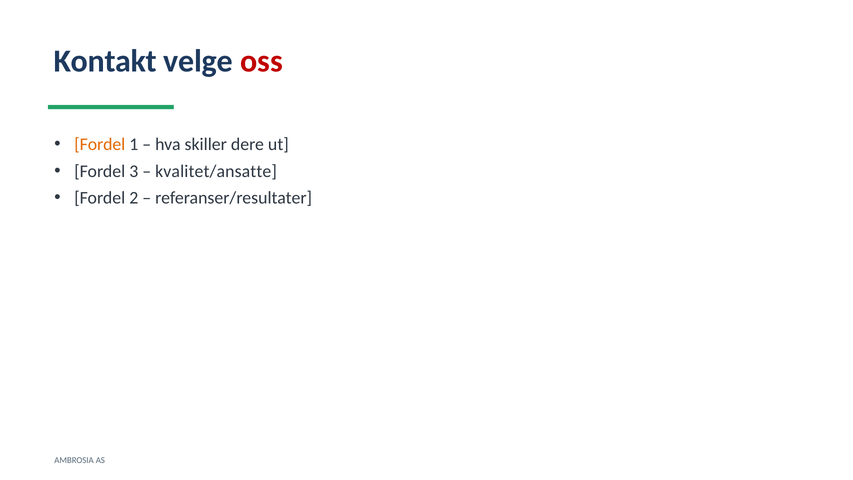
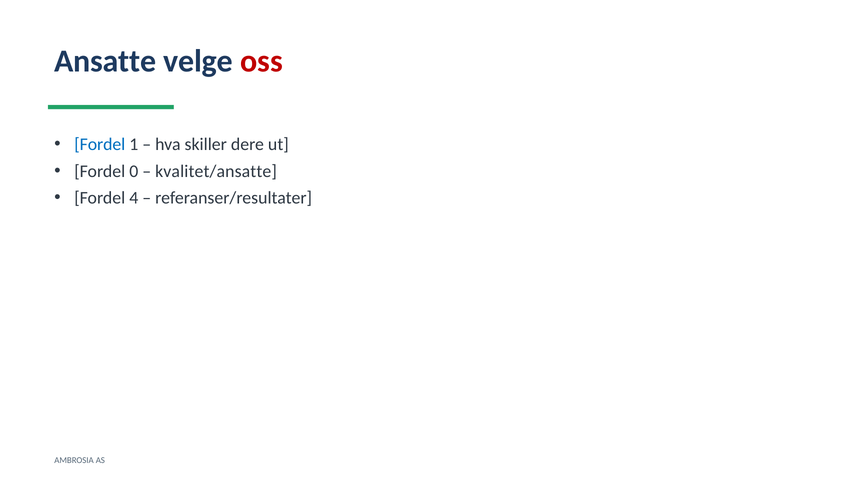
Kontakt: Kontakt -> Ansatte
Fordel at (100, 144) colour: orange -> blue
3: 3 -> 0
2: 2 -> 4
